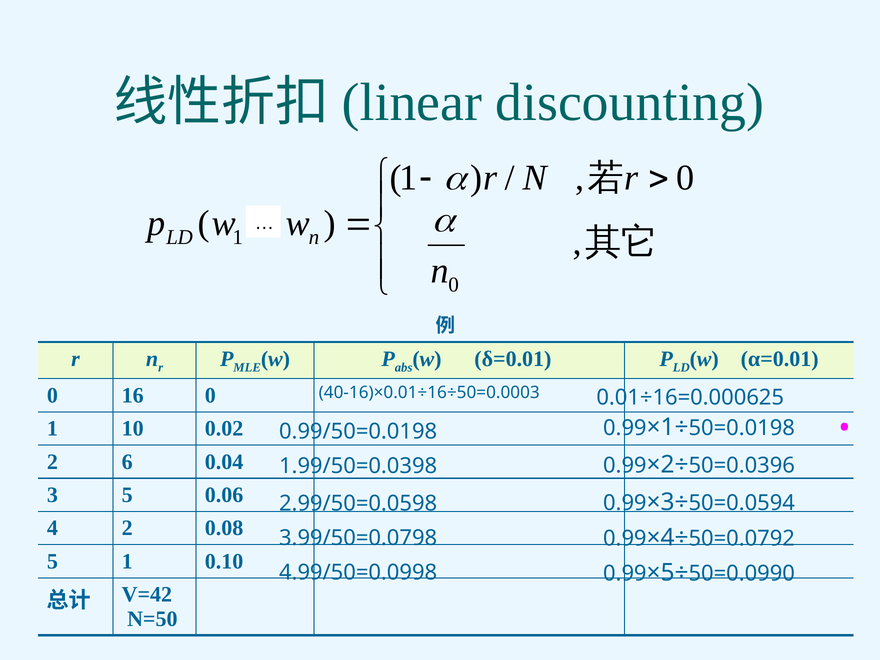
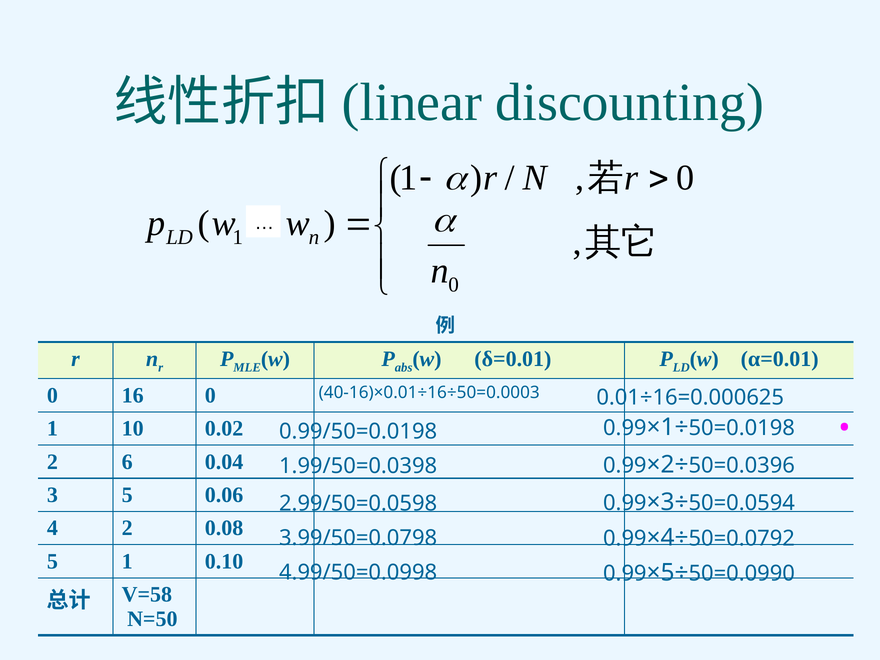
V=42: V=42 -> V=58
